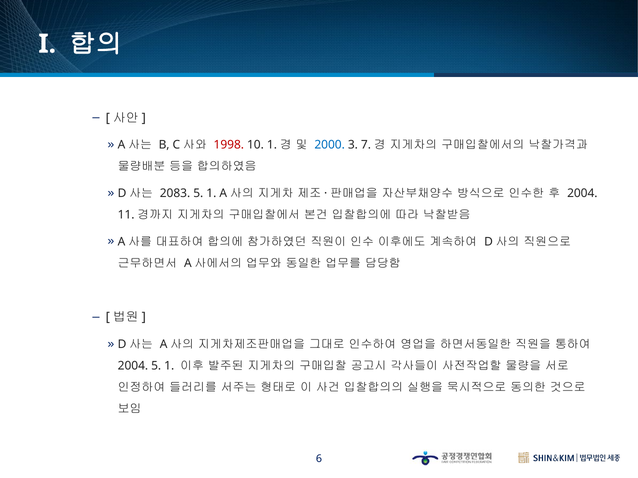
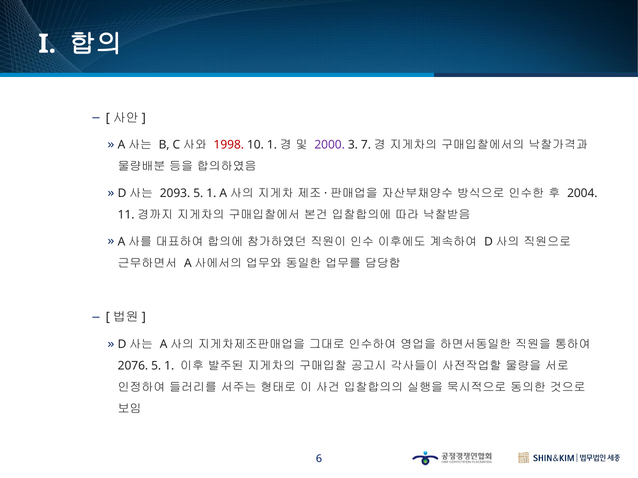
2000 colour: blue -> purple
2083: 2083 -> 2093
2004 at (133, 366): 2004 -> 2076
